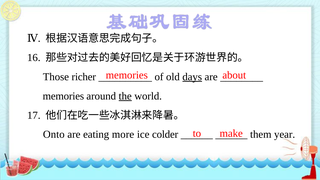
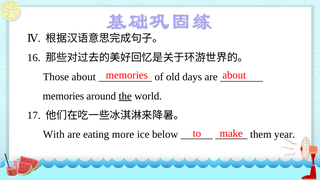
Those richer: richer -> about
days underline: present -> none
Onto: Onto -> With
colder: colder -> below
